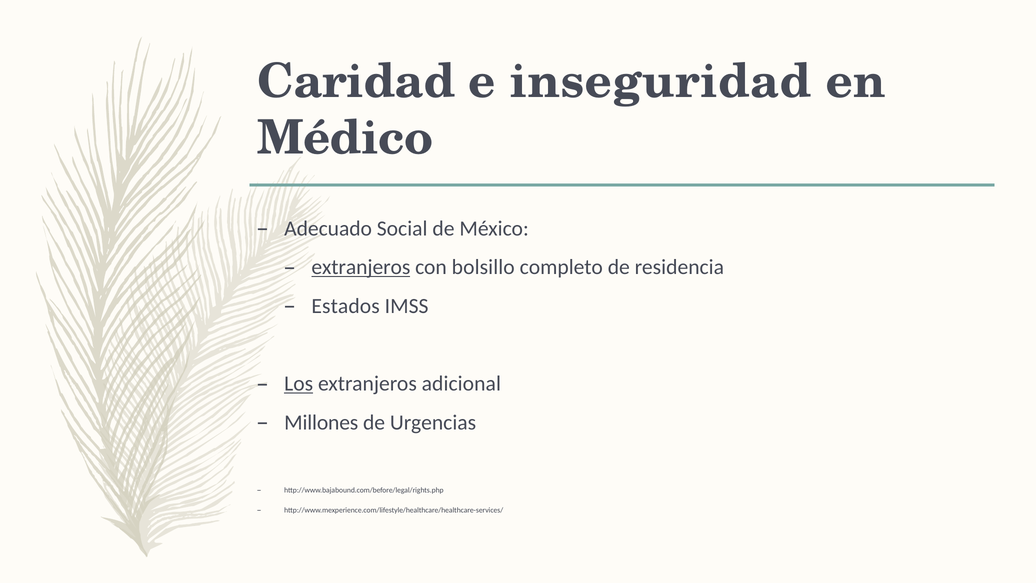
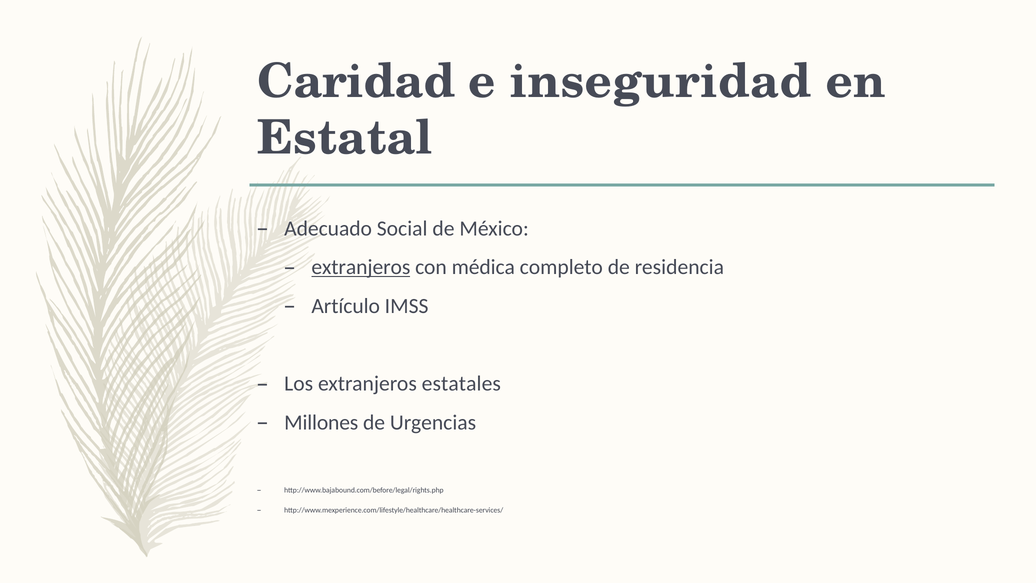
Médico: Médico -> Estatal
bolsillo: bolsillo -> médica
Estados: Estados -> Artículo
Los underline: present -> none
adicional: adicional -> estatales
